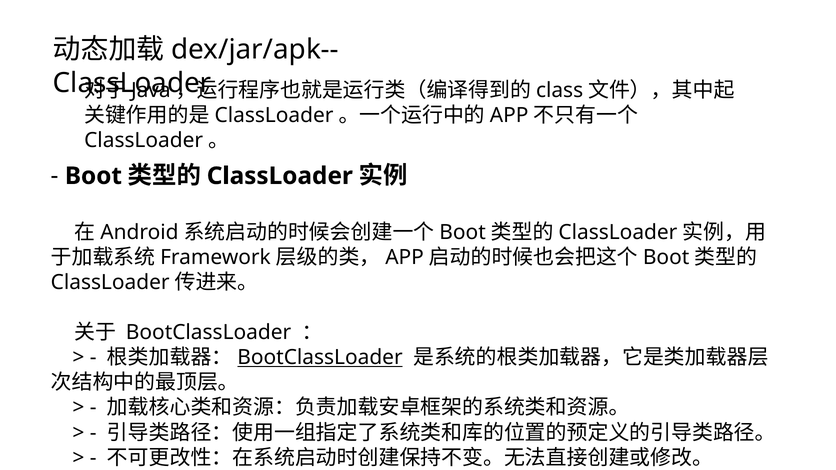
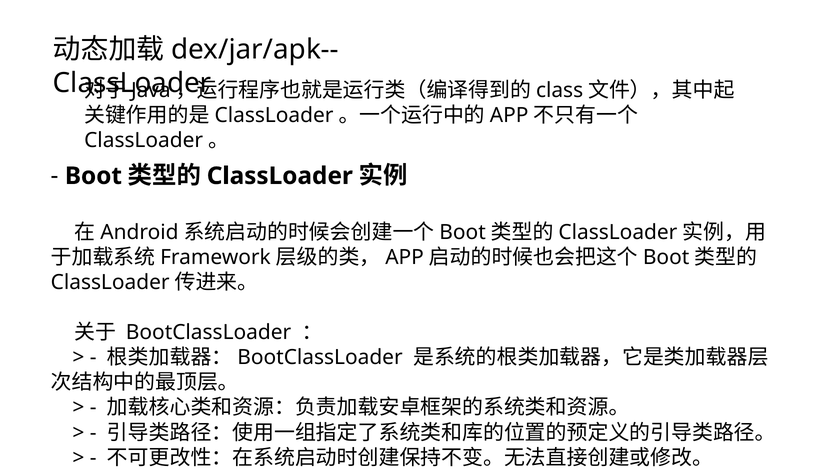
BootClassLoader at (320, 358) underline: present -> none
